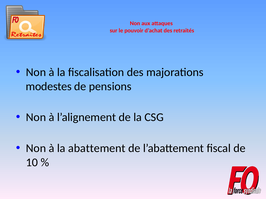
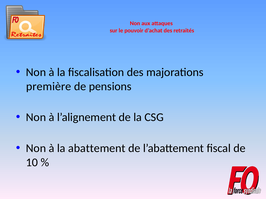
modestes: modestes -> première
